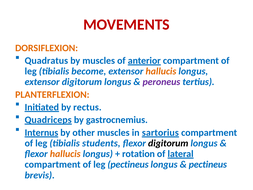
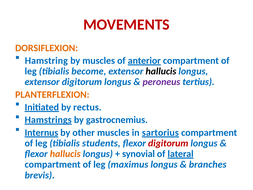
Quadratus: Quadratus -> Hamstring
hallucis at (161, 71) colour: orange -> black
Quadriceps: Quadriceps -> Hamstrings
digitorum at (168, 143) colour: black -> red
rotation: rotation -> synovial
leg pectineus: pectineus -> maximus
pectineus at (208, 164): pectineus -> branches
